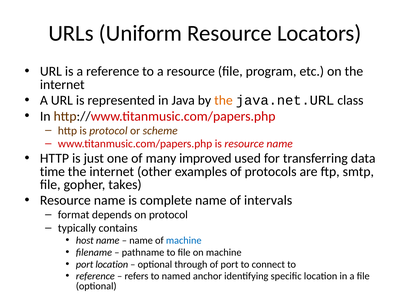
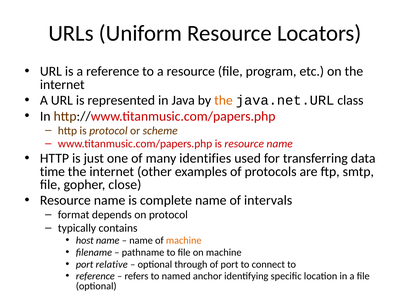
improved: improved -> identifies
takes: takes -> close
machine at (184, 241) colour: blue -> orange
port location: location -> relative
